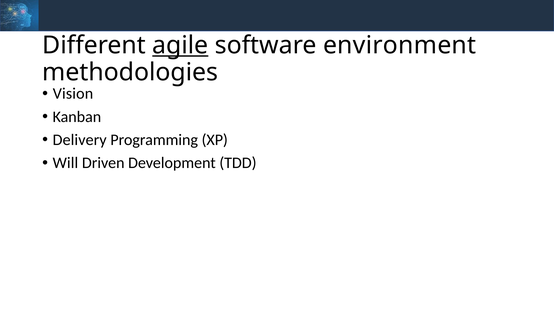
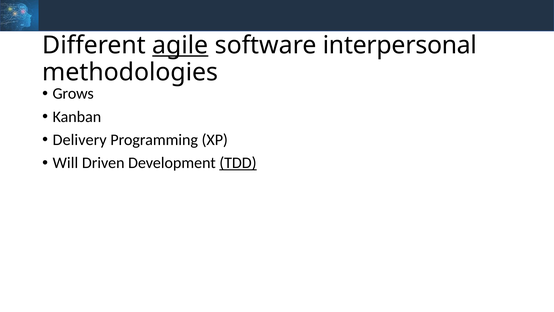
environment: environment -> interpersonal
Vision: Vision -> Grows
TDD underline: none -> present
